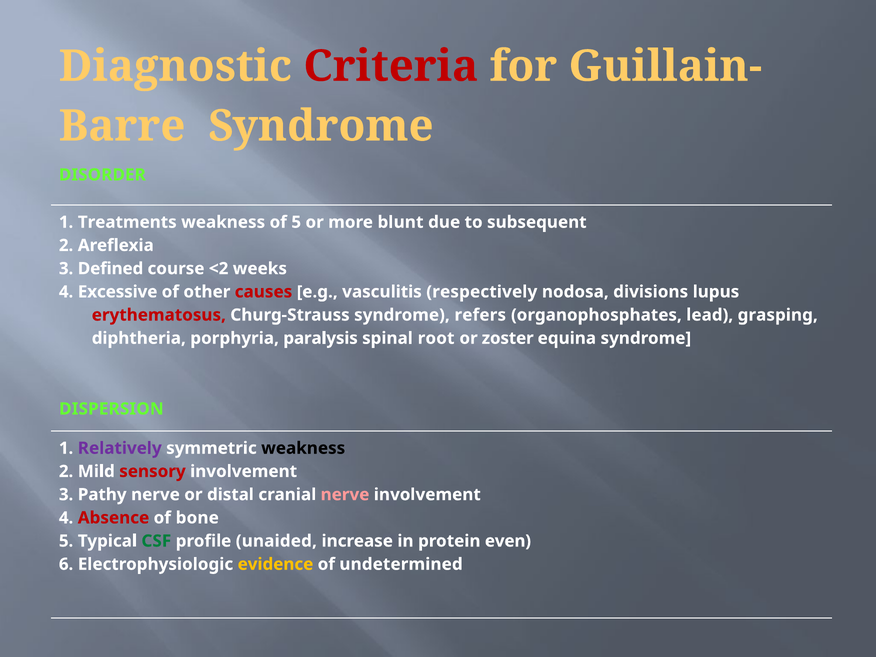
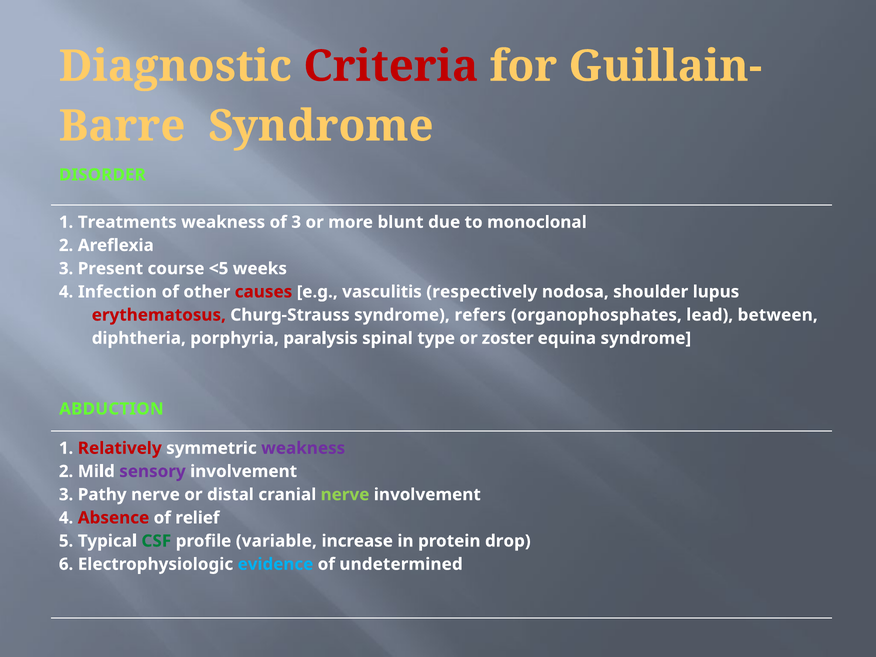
of 5: 5 -> 3
subsequent: subsequent -> monoclonal
Defined: Defined -> Present
<2: <2 -> <5
Excessive: Excessive -> Infection
divisions: divisions -> shoulder
grasping: grasping -> between
root: root -> type
DISPERSION: DISPERSION -> ABDUCTION
Relatively colour: purple -> red
weakness at (303, 448) colour: black -> purple
sensory colour: red -> purple
nerve at (345, 495) colour: pink -> light green
bone: bone -> relief
unaided: unaided -> variable
even: even -> drop
evidence colour: yellow -> light blue
